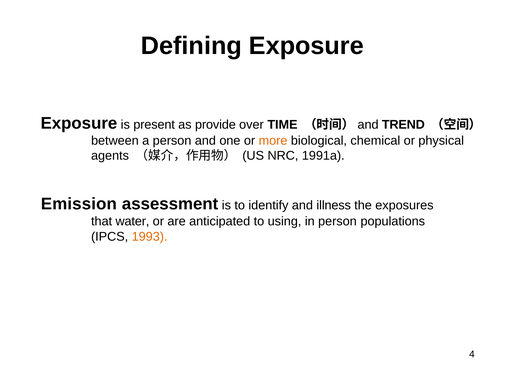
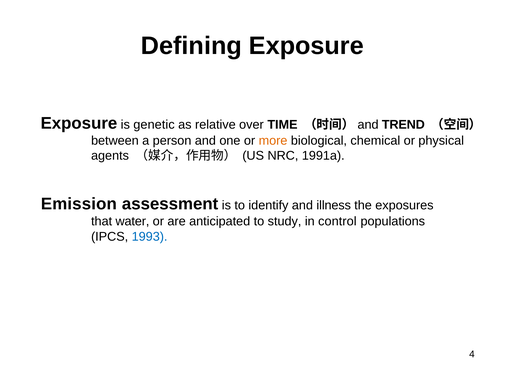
present: present -> genetic
provide: provide -> relative
using: using -> study
in person: person -> control
1993 colour: orange -> blue
